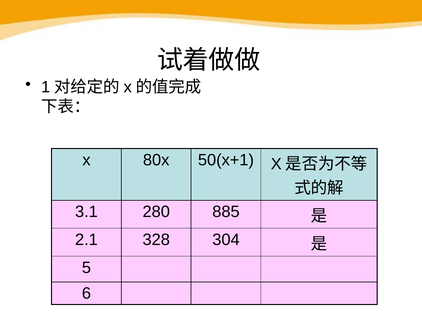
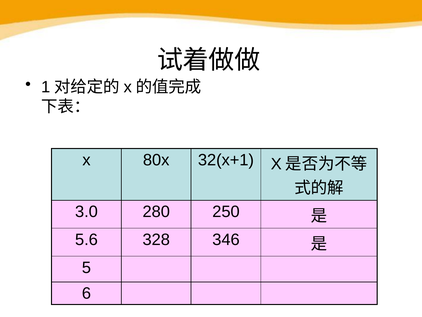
50(x+1: 50(x+1 -> 32(x+1
3.1: 3.1 -> 3.0
885: 885 -> 250
2.1: 2.1 -> 5.6
304: 304 -> 346
